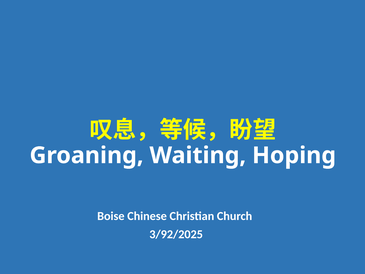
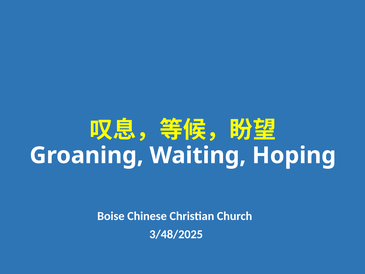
3/92/2025: 3/92/2025 -> 3/48/2025
